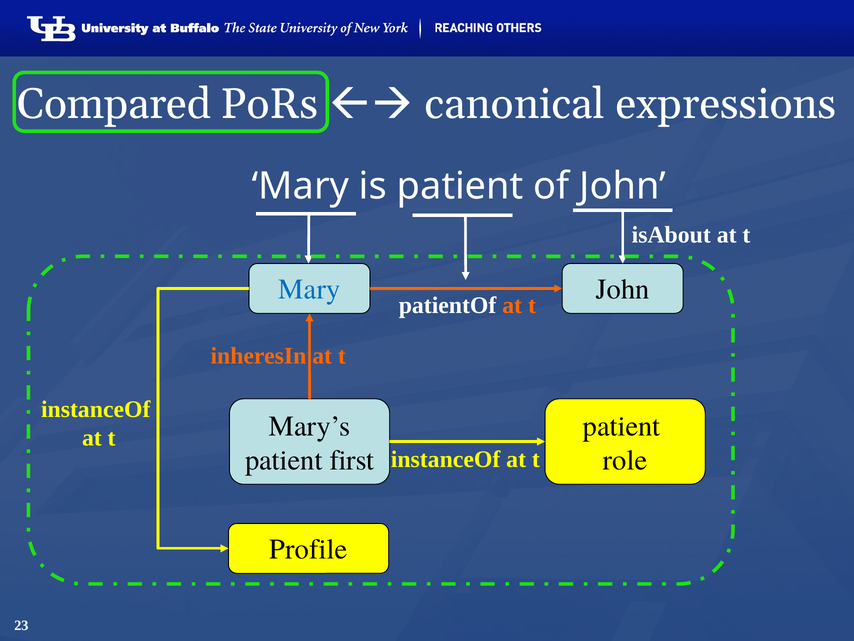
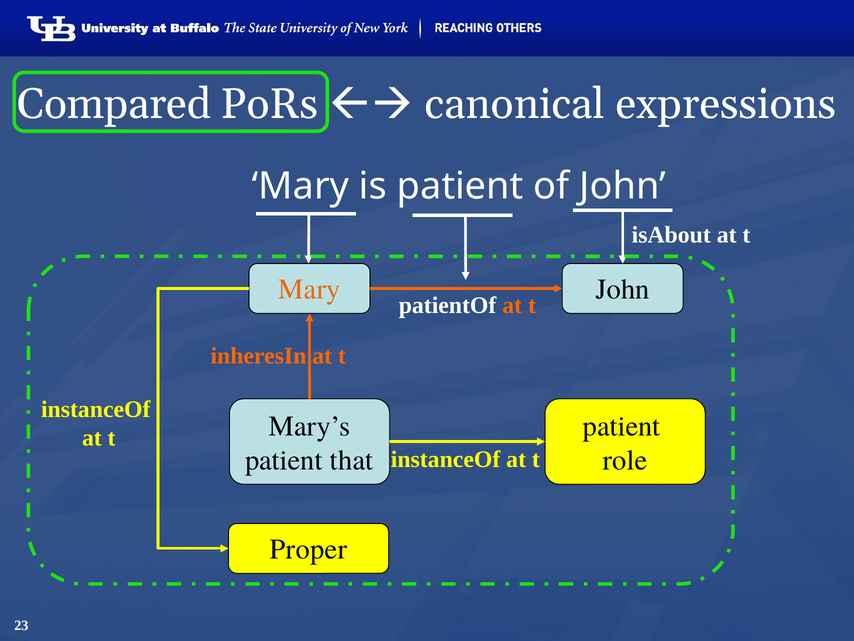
Mary at (309, 289) colour: blue -> orange
first: first -> that
Profile: Profile -> Proper
